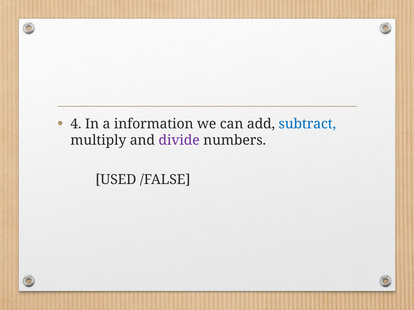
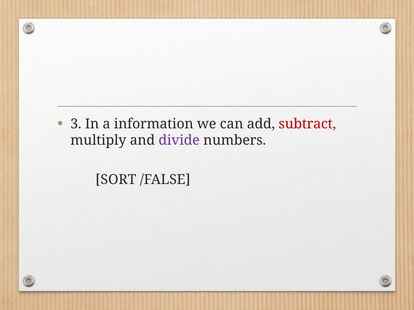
4: 4 -> 3
subtract colour: blue -> red
USED: USED -> SORT
